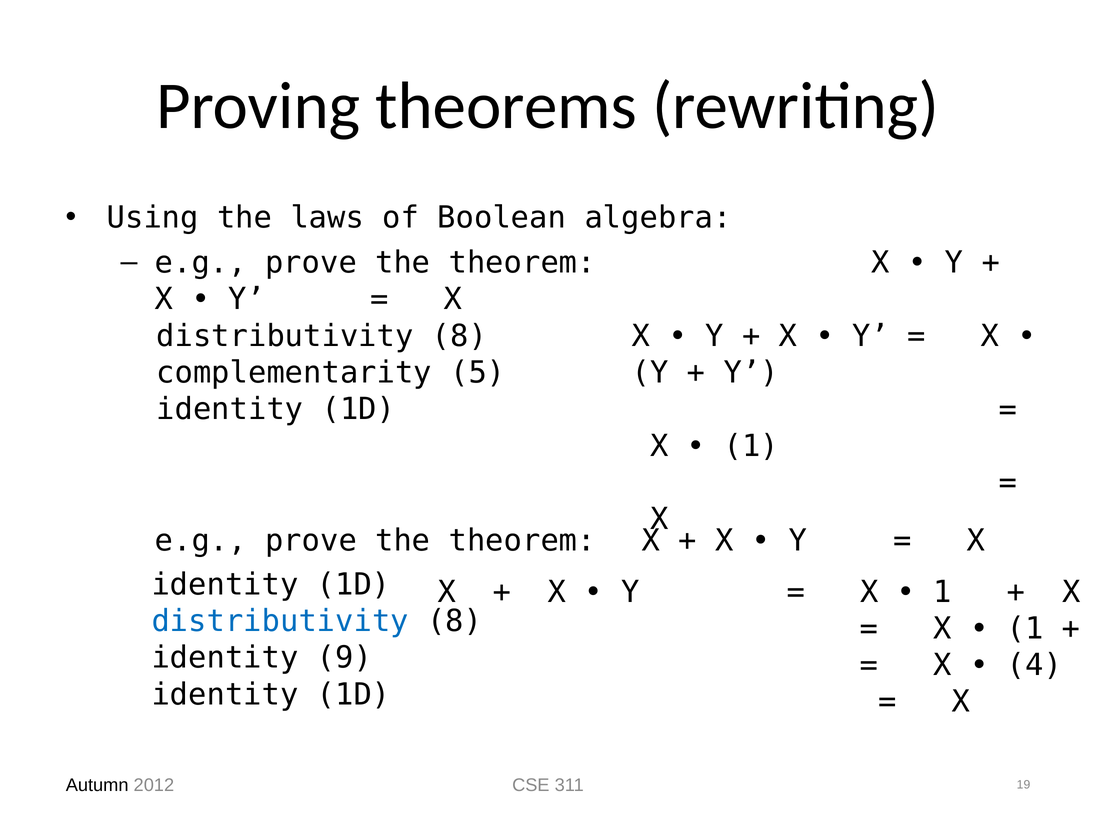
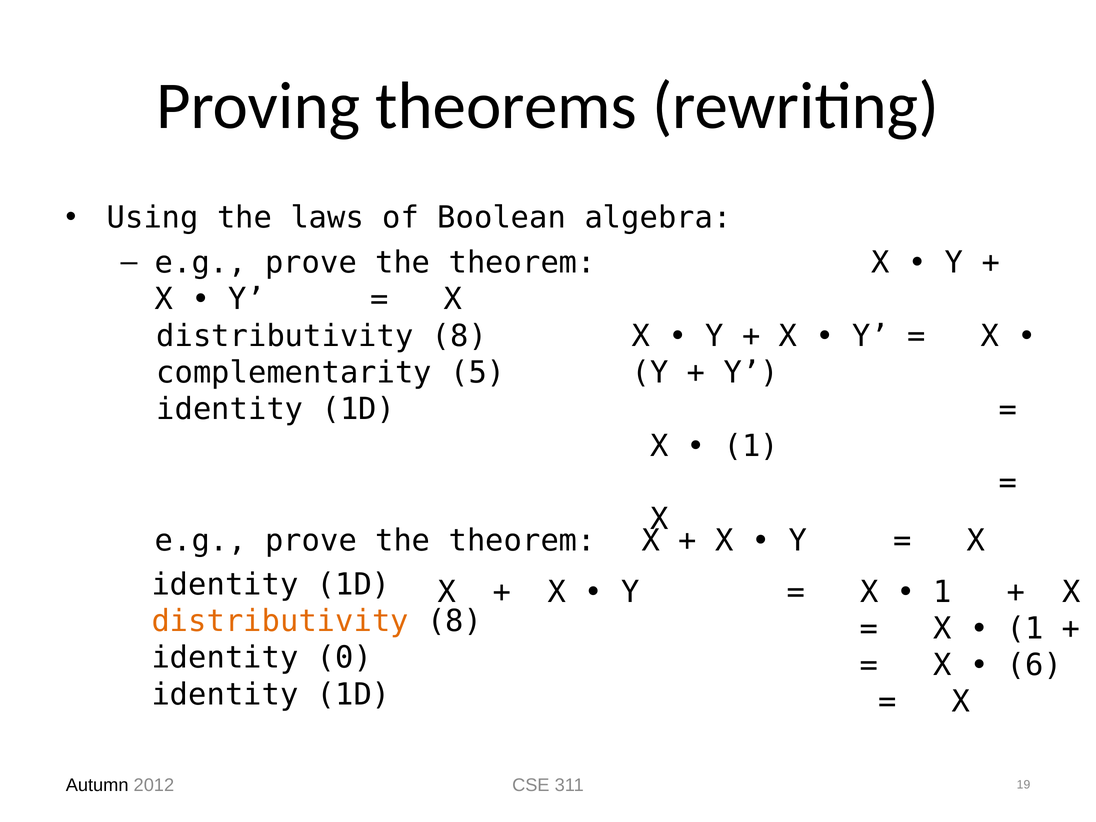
distributivity at (280, 621) colour: blue -> orange
9: 9 -> 0
4: 4 -> 6
